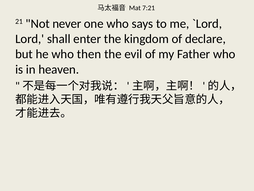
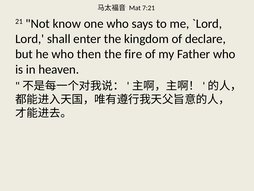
never: never -> know
evil: evil -> fire
